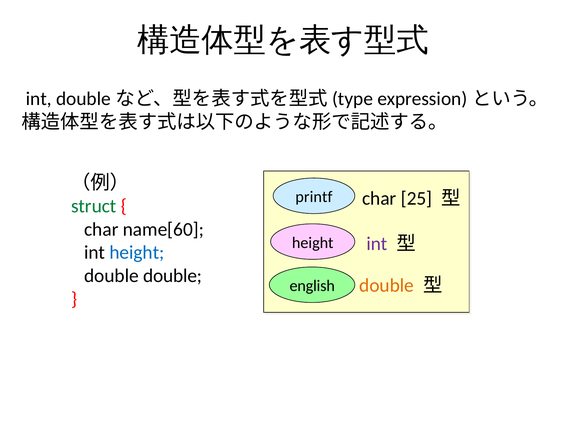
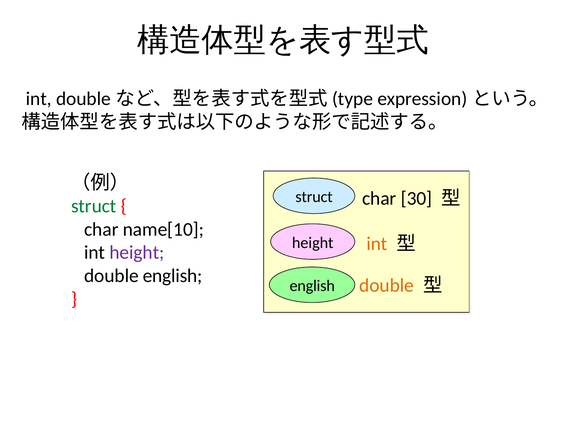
printf at (314, 197): printf -> struct
25: 25 -> 30
name[60: name[60 -> name[10
int at (377, 244) colour: purple -> orange
height at (137, 252) colour: blue -> purple
double double: double -> english
